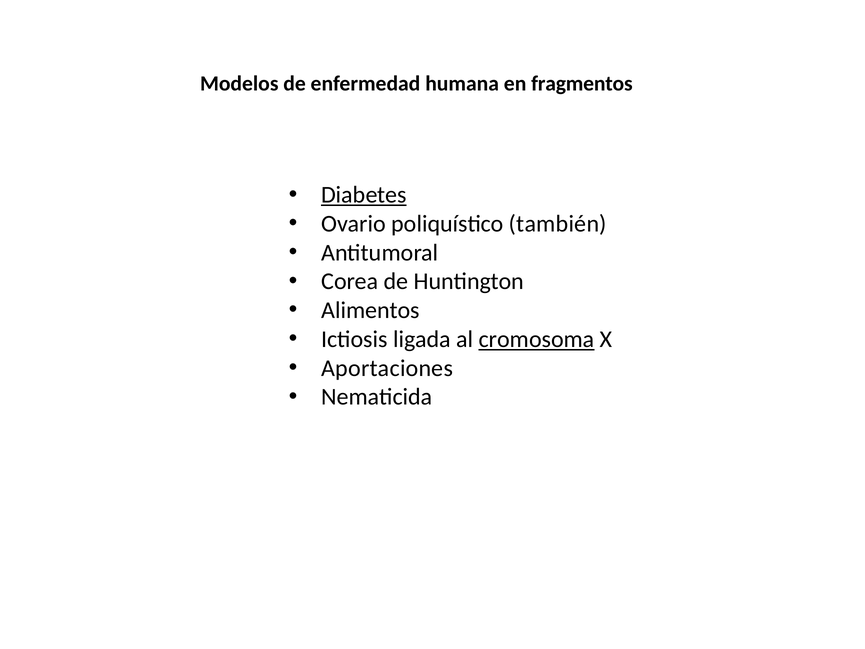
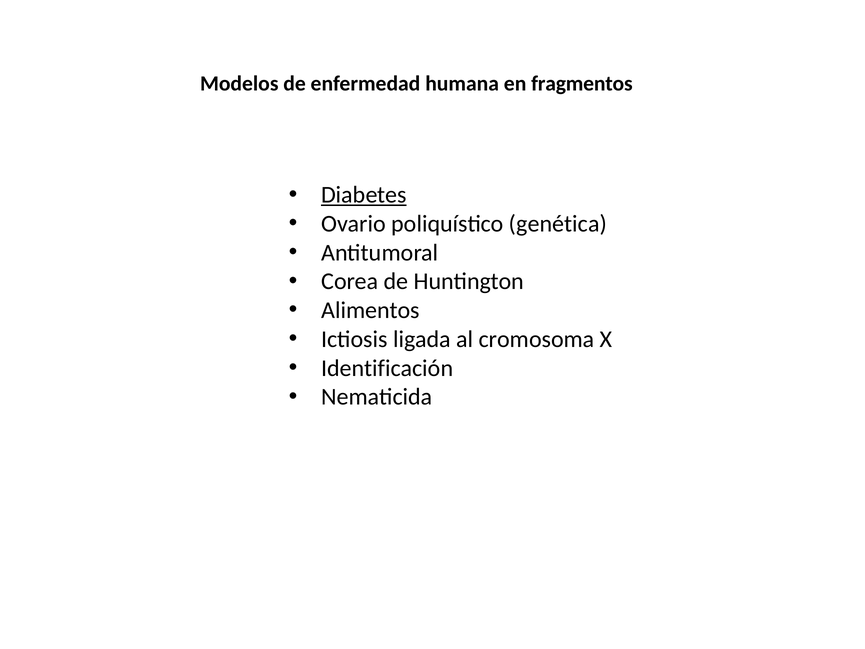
también: también -> genética
cromosoma underline: present -> none
Aportaciones: Aportaciones -> Identificación
